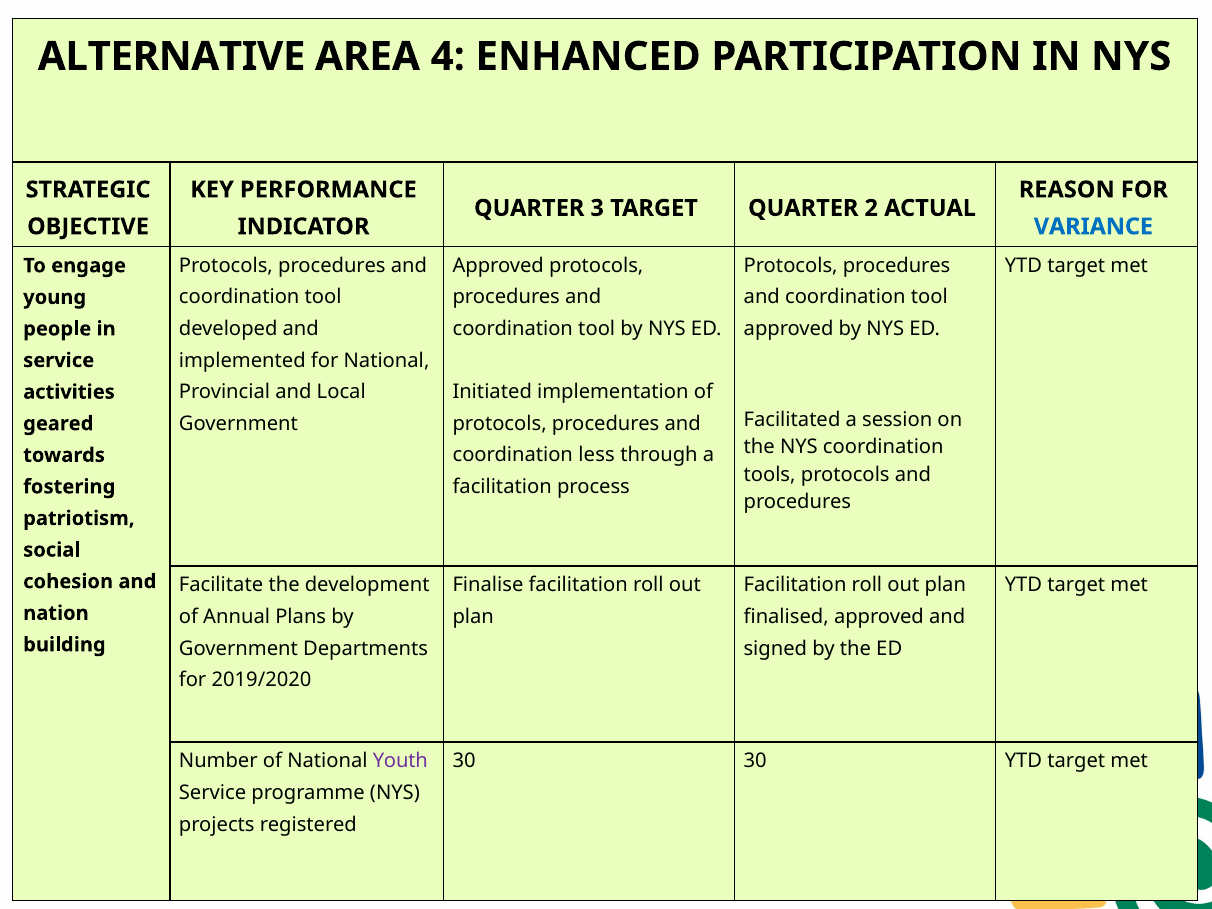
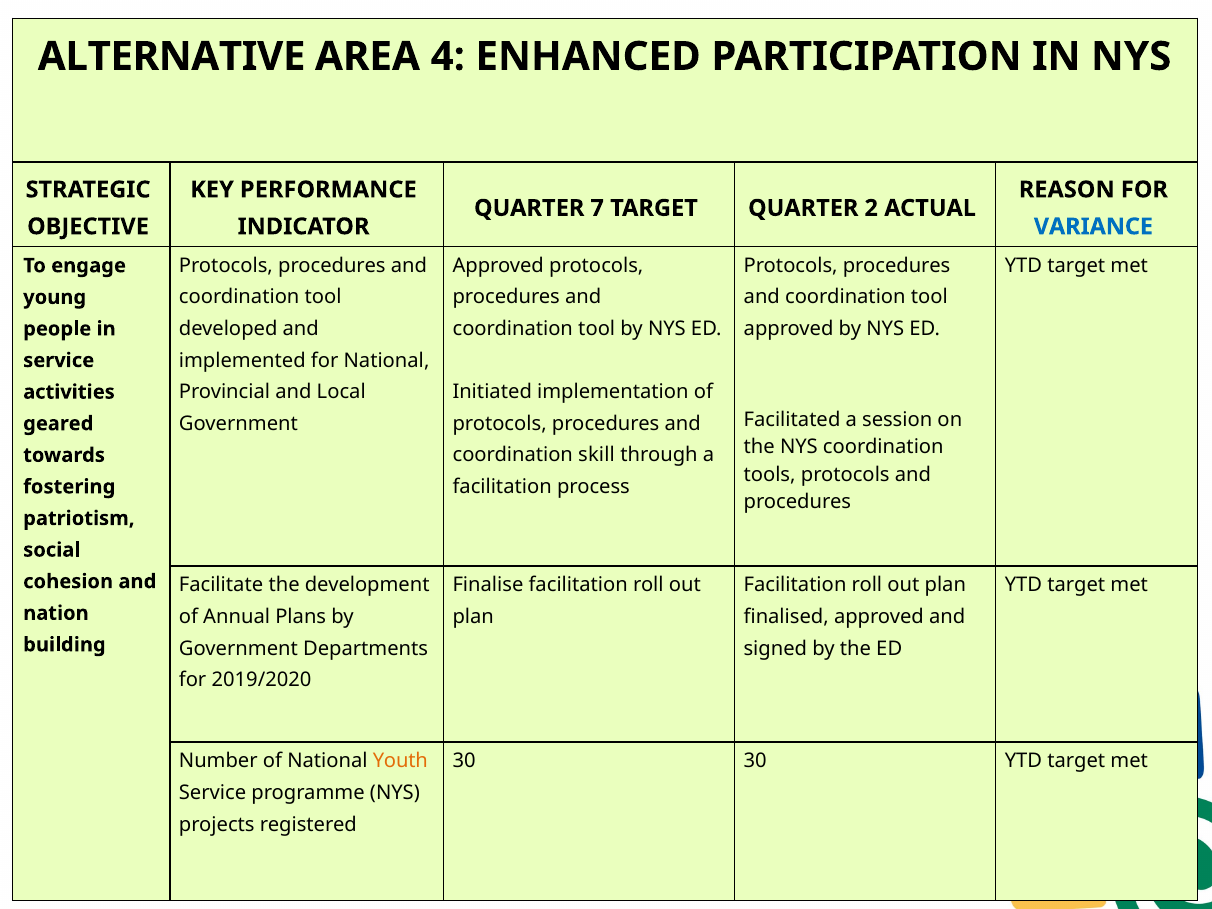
3: 3 -> 7
less: less -> skill
Youth colour: purple -> orange
